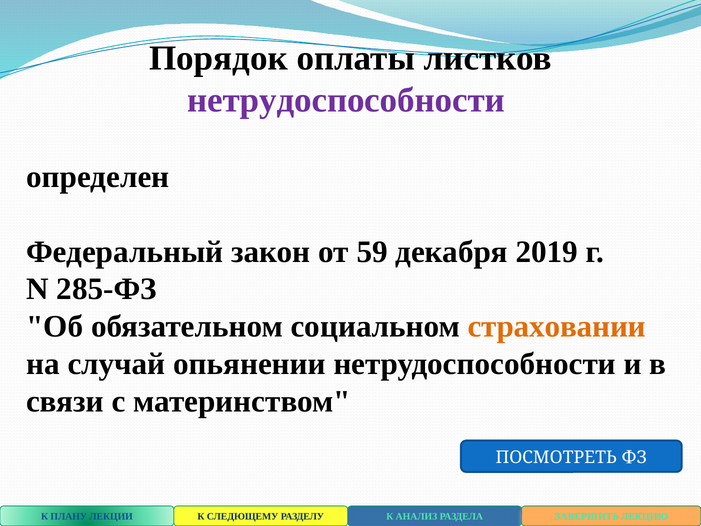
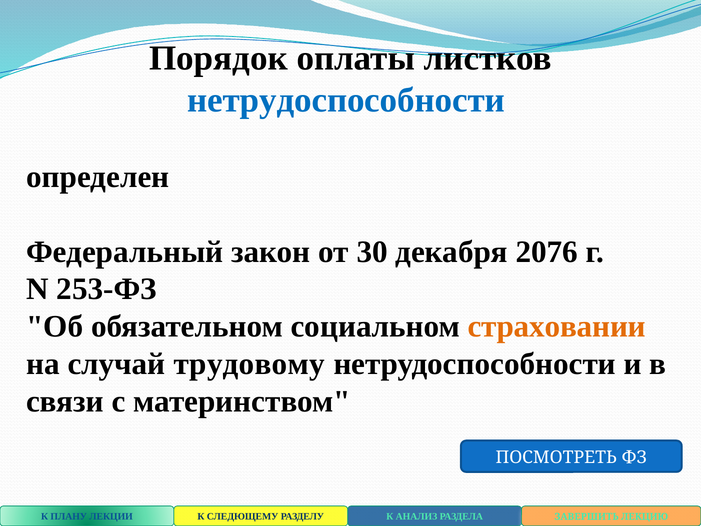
нетрудоспособности at (346, 100) colour: purple -> blue
59: 59 -> 30
2019: 2019 -> 2076
285-ФЗ: 285-ФЗ -> 253-ФЗ
опьянении: опьянении -> трудовому
